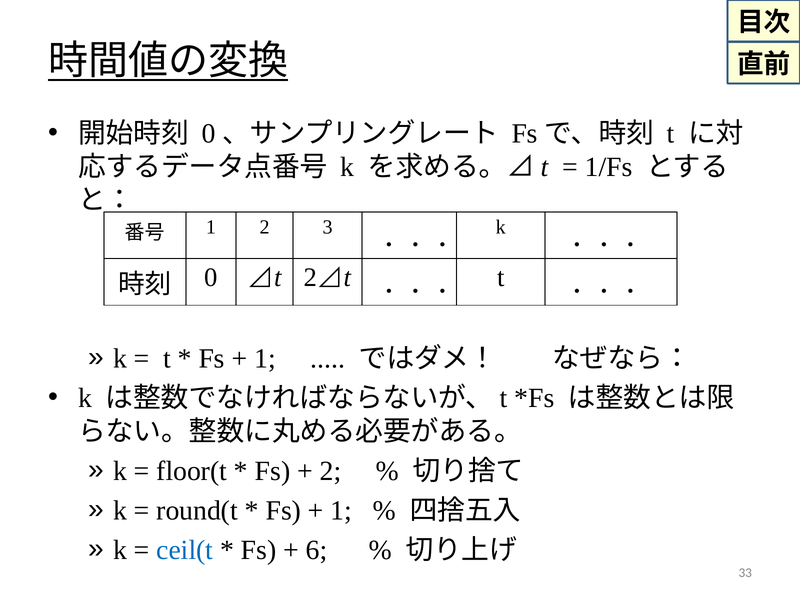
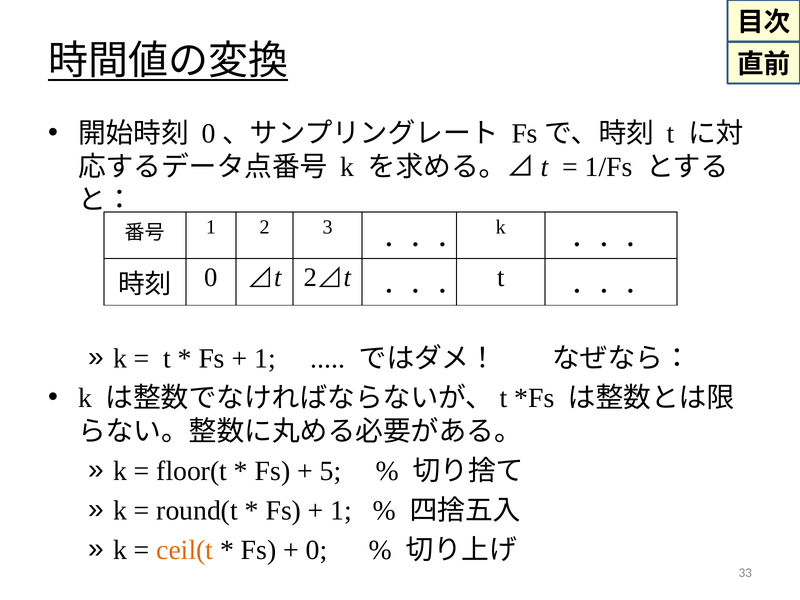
2 at (330, 471): 2 -> 5
ceil(t colour: blue -> orange
6 at (317, 550): 6 -> 0
